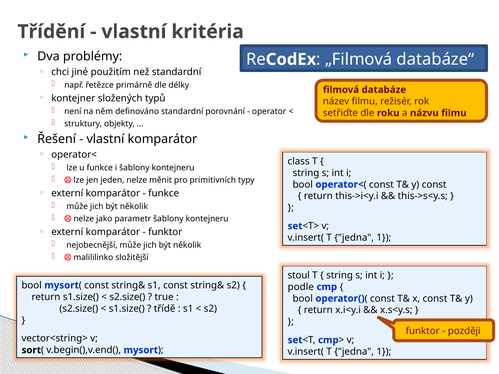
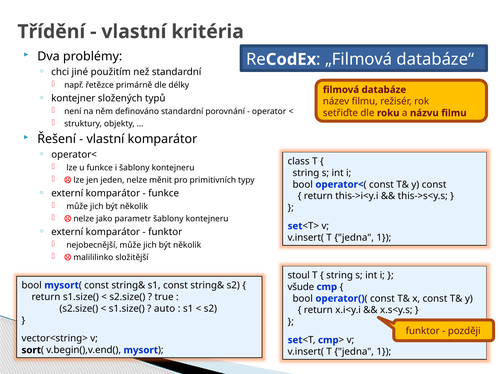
podle: podle -> všude
třídě: třídě -> auto
